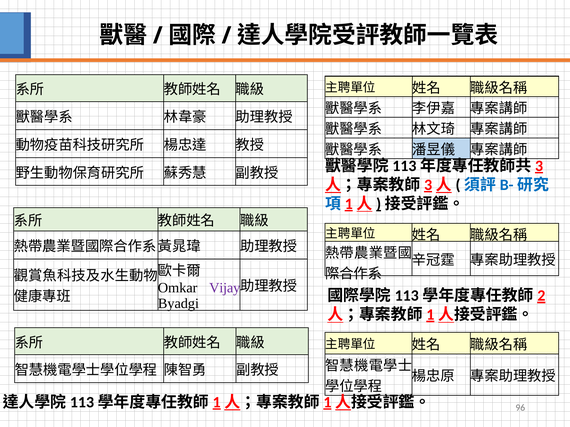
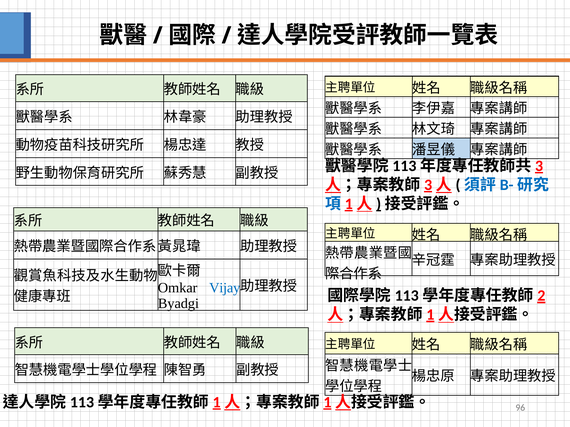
Vijay colour: purple -> blue
